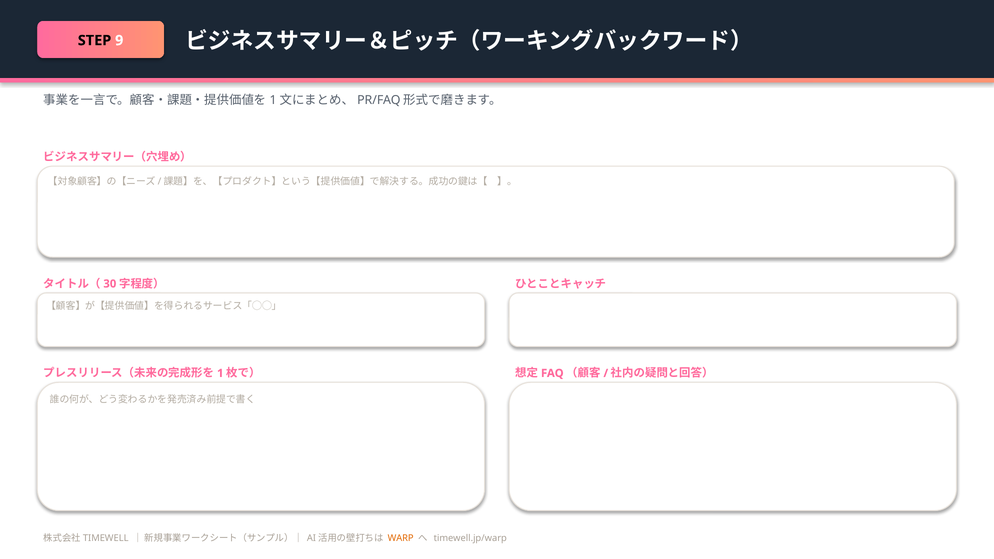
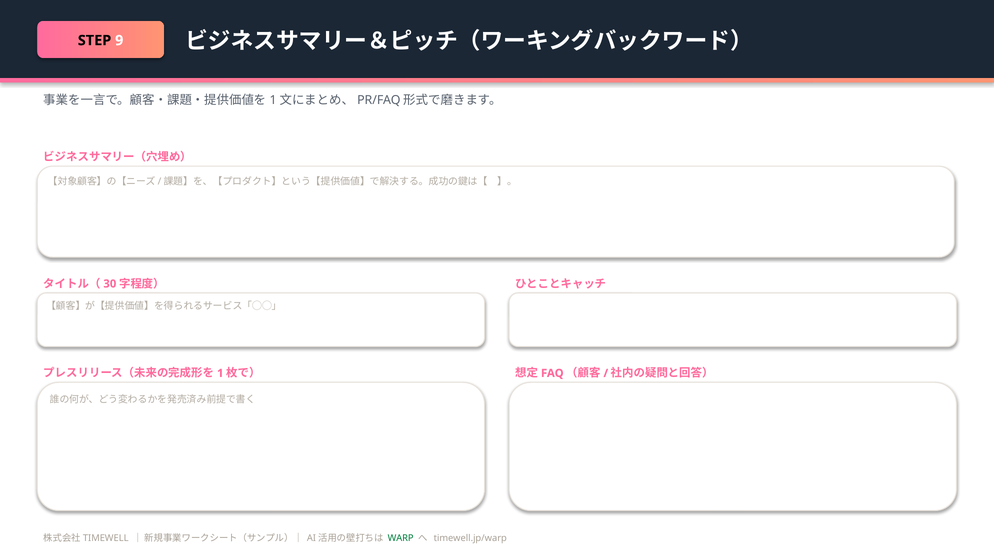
WARP colour: orange -> green
